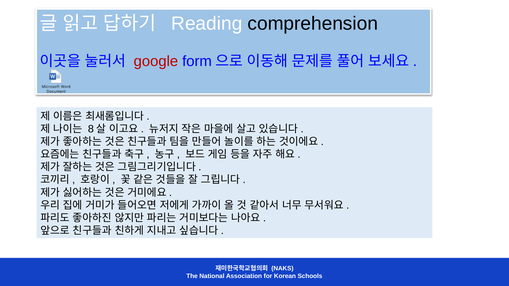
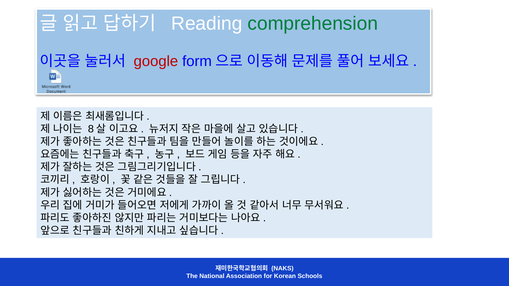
comprehension colour: black -> green
